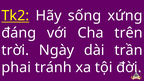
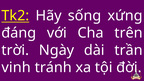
phai: phai -> vinh
